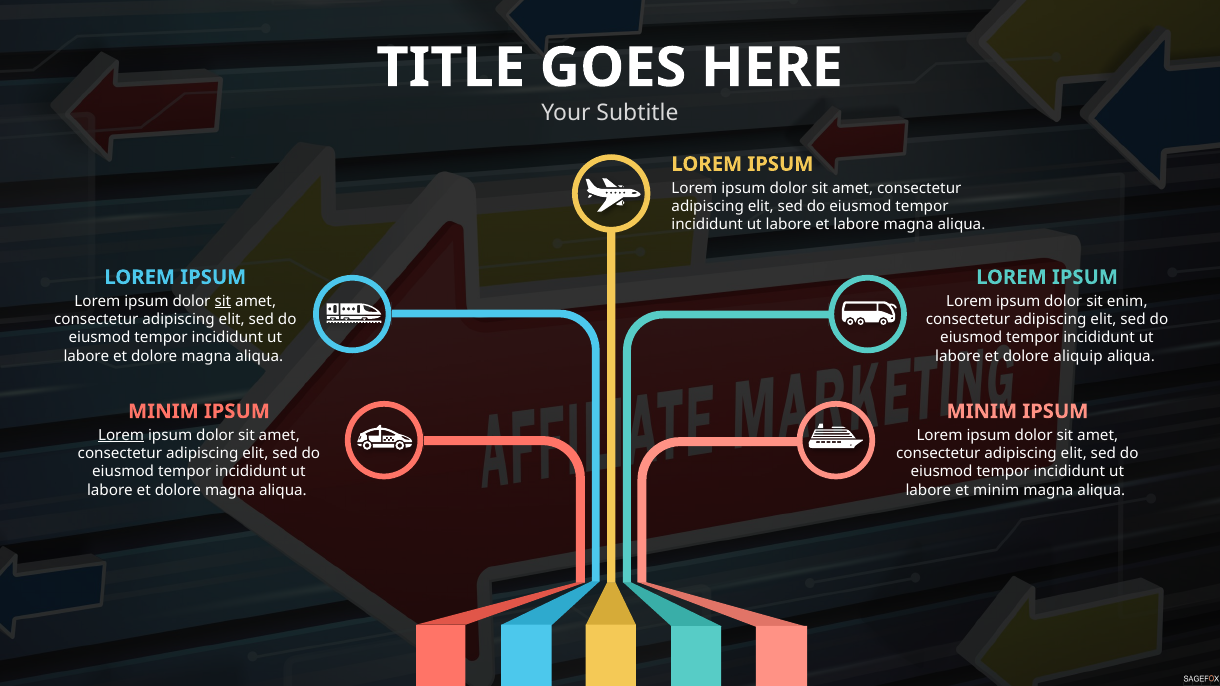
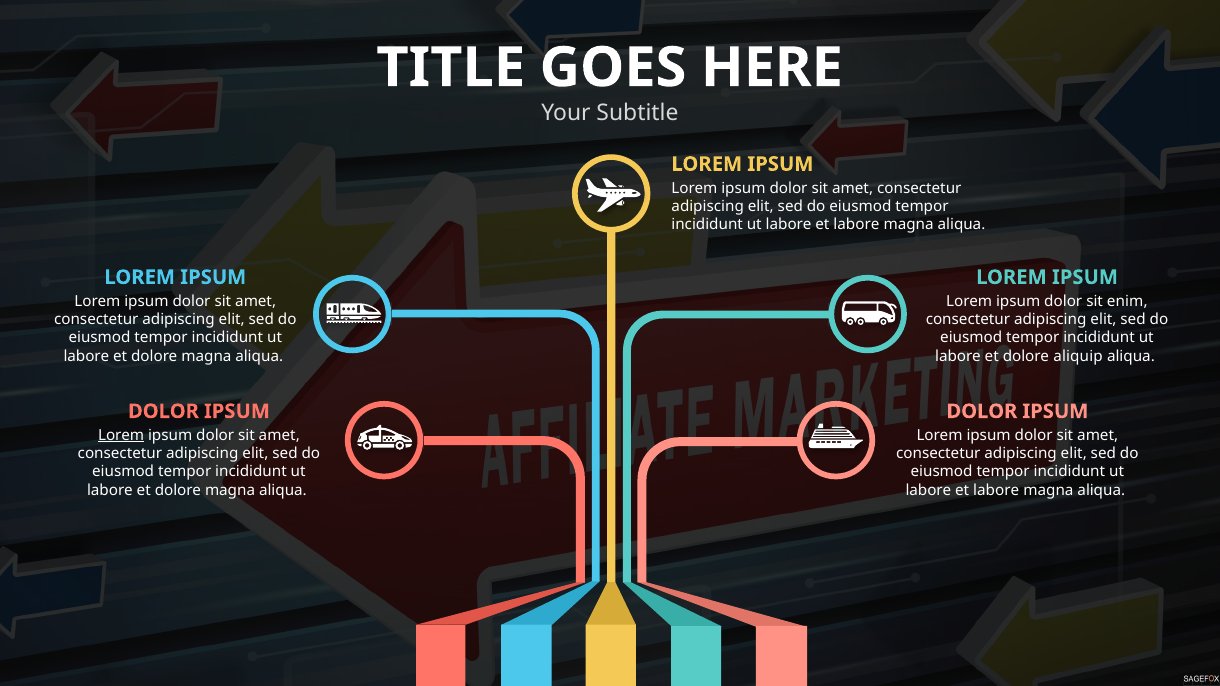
sit at (223, 301) underline: present -> none
MINIM at (163, 411): MINIM -> DOLOR
MINIM at (982, 411): MINIM -> DOLOR
minim at (996, 490): minim -> labore
